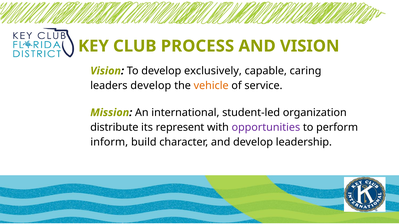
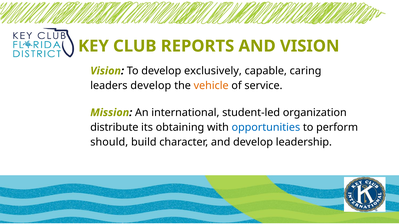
PROCESS: PROCESS -> REPORTS
represent: represent -> obtaining
opportunities colour: purple -> blue
inform: inform -> should
